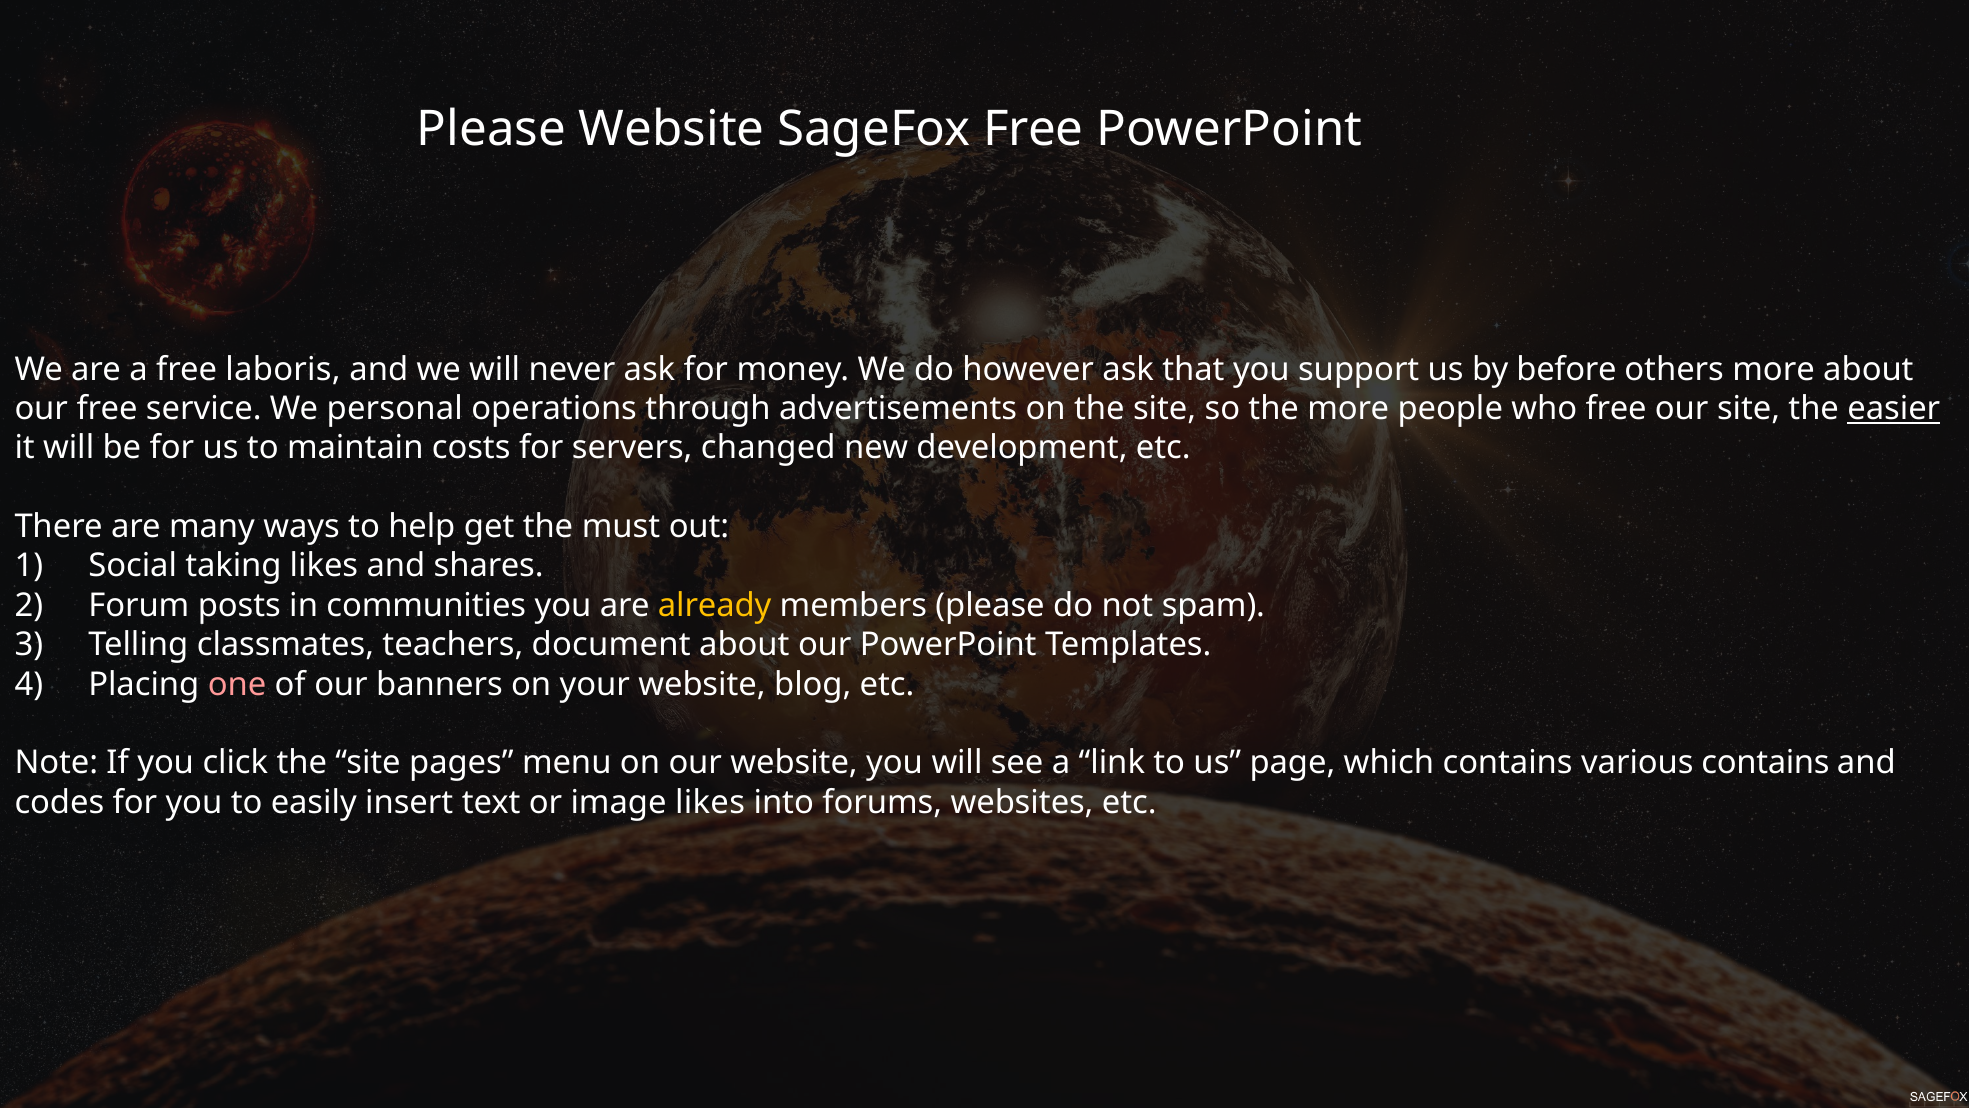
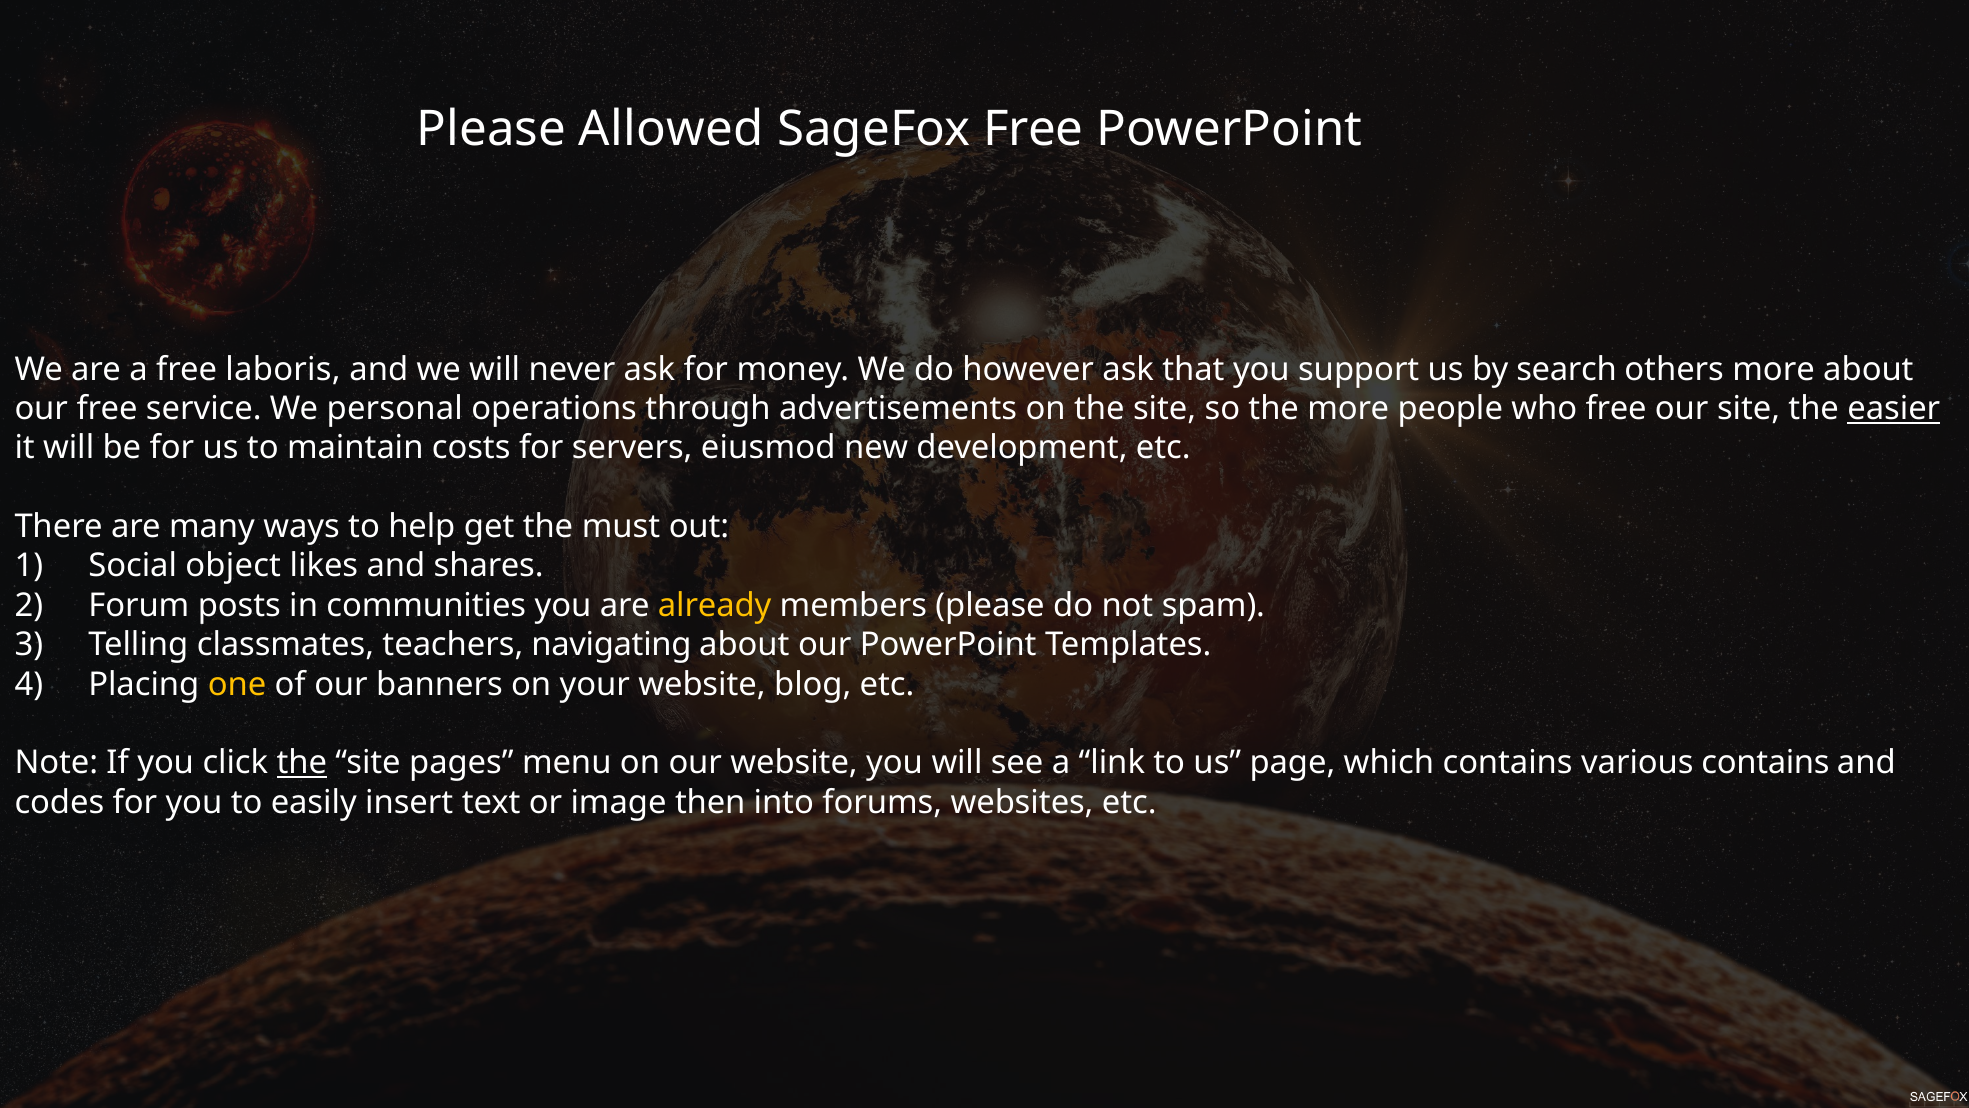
Please Website: Website -> Allowed
before: before -> search
changed: changed -> eiusmod
taking: taking -> object
document: document -> navigating
one colour: pink -> yellow
the at (302, 763) underline: none -> present
image likes: likes -> then
